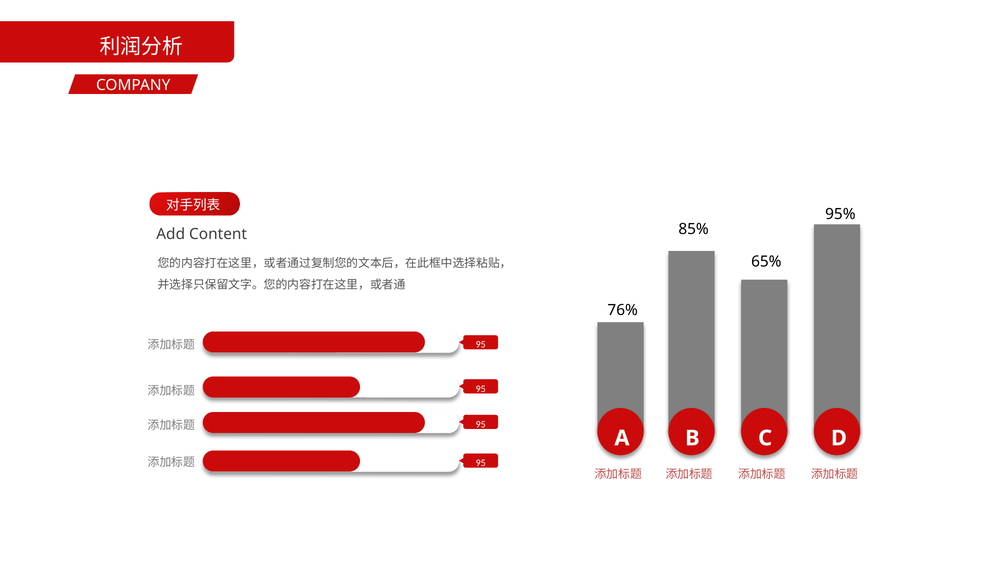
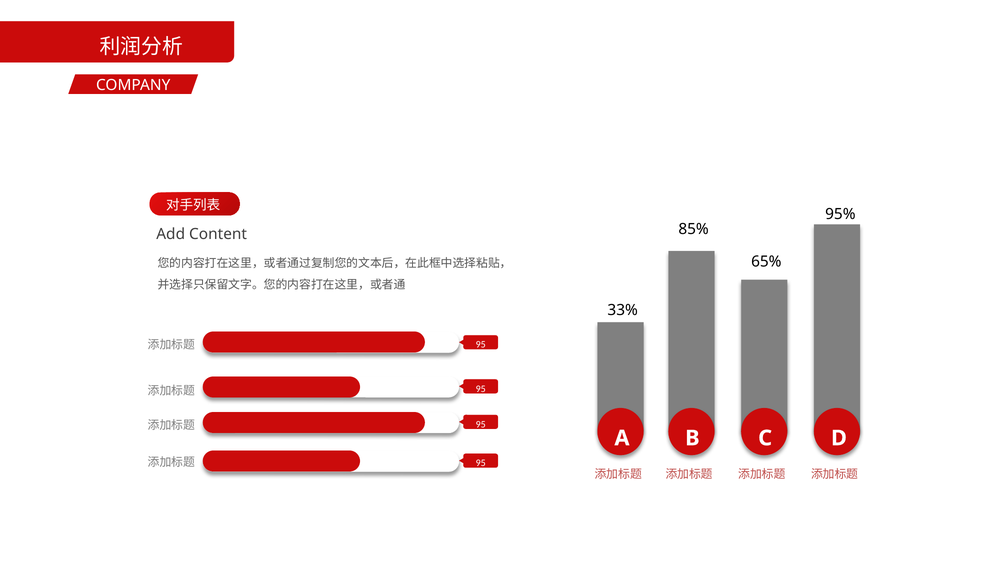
76%: 76% -> 33%
